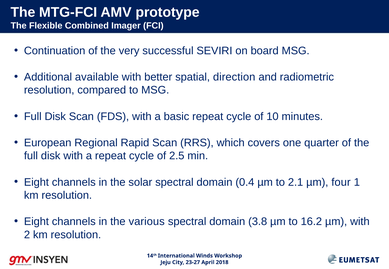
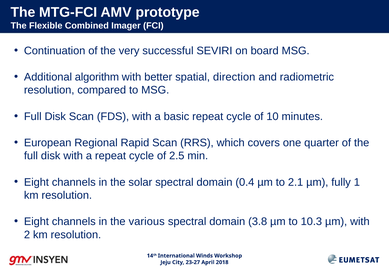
available: available -> algorithm
four: four -> fully
16.2: 16.2 -> 10.3
